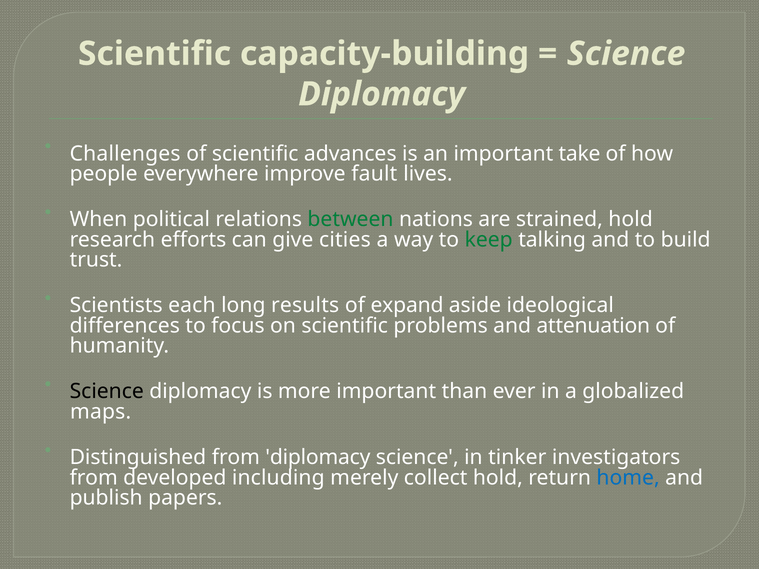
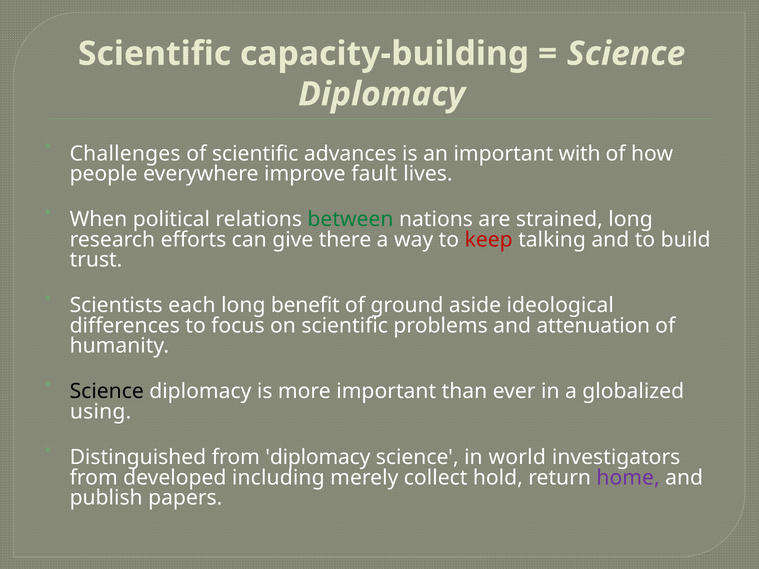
take: take -> with
strained hold: hold -> long
cities: cities -> there
keep colour: green -> red
results: results -> benefit
expand: expand -> ground
maps: maps -> using
tinker: tinker -> world
home colour: blue -> purple
